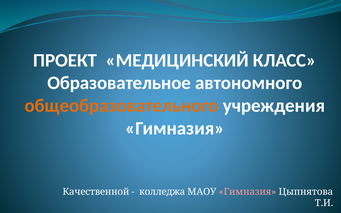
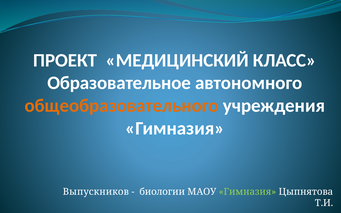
Качественной: Качественной -> Выпускников
колледжа: колледжа -> биологии
Гимназия at (247, 192) colour: pink -> light green
